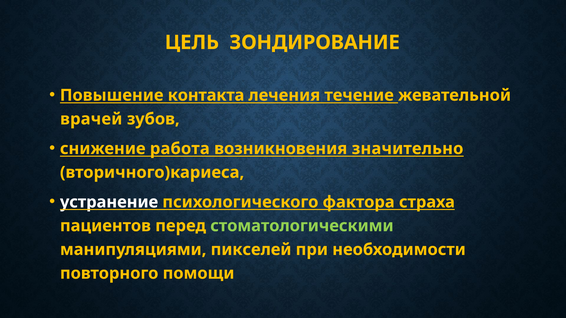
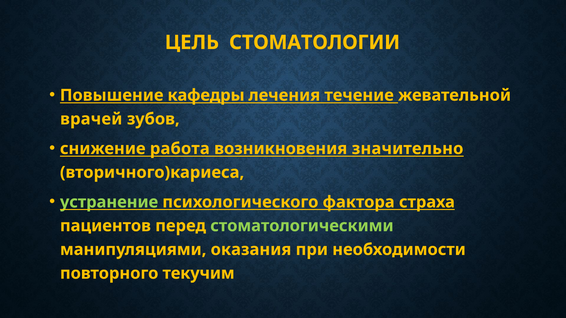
ЗОНДИРОВАНИЕ: ЗОНДИРОВАНИЕ -> СТОМАТОЛОГИИ
контакта: контакта -> кафедры
устранение colour: white -> light green
пикселей: пикселей -> оказания
помощи: помощи -> текучим
